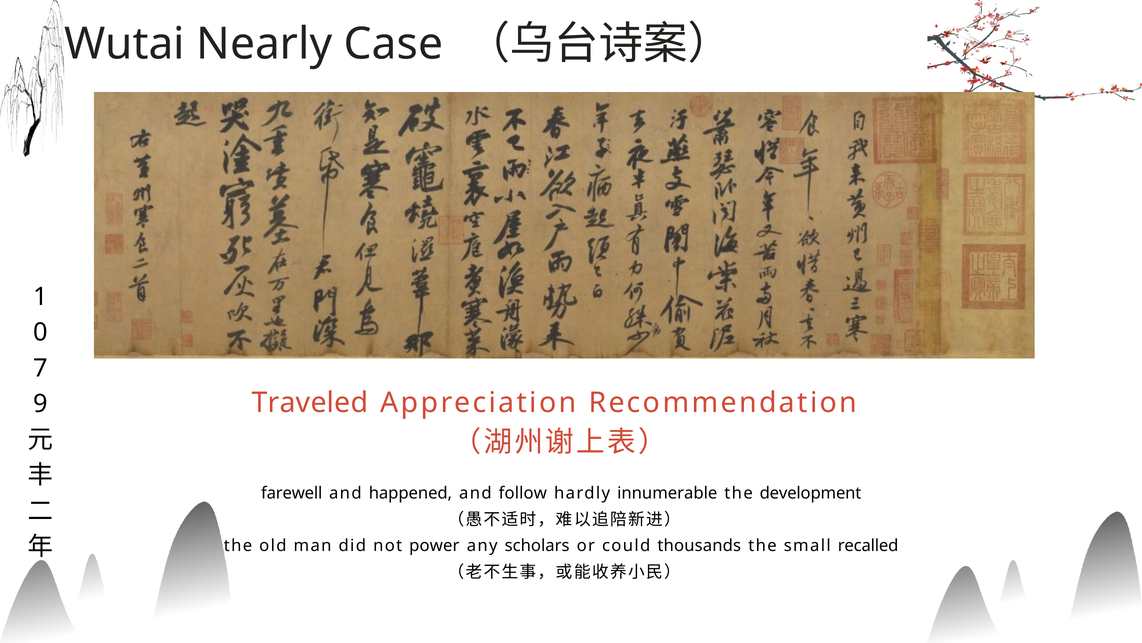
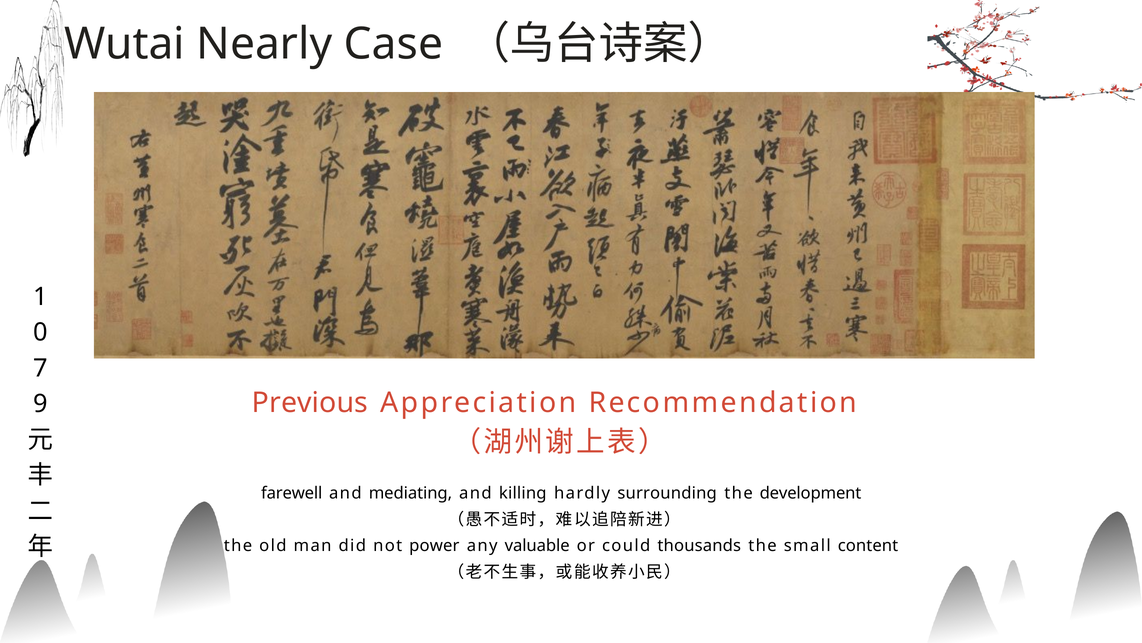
Traveled: Traveled -> Previous
happened: happened -> mediating
follow: follow -> killing
innumerable: innumerable -> surrounding
scholars: scholars -> valuable
recalled: recalled -> content
